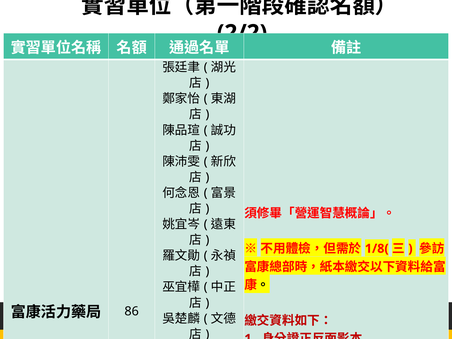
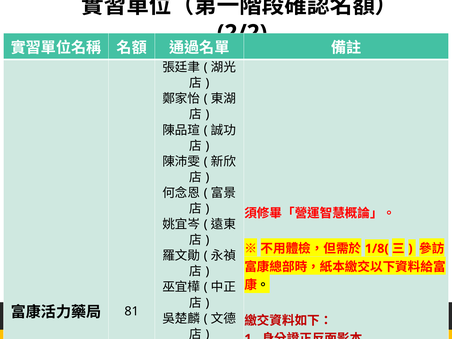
86: 86 -> 81
